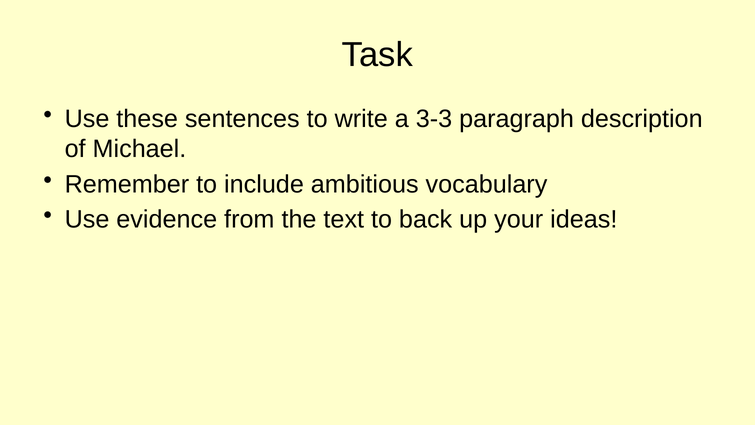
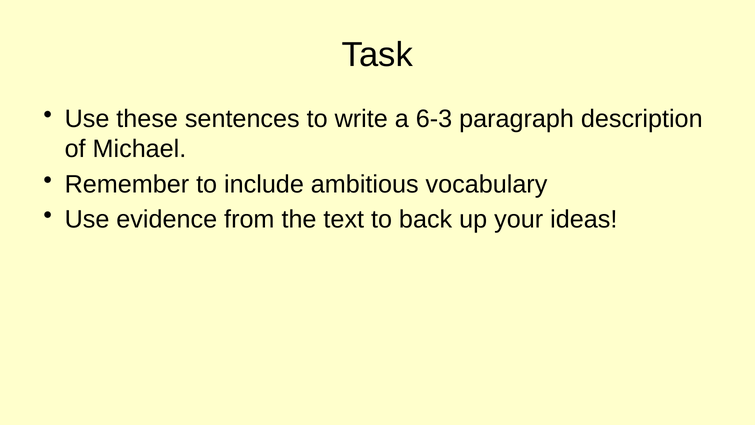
3-3: 3-3 -> 6-3
